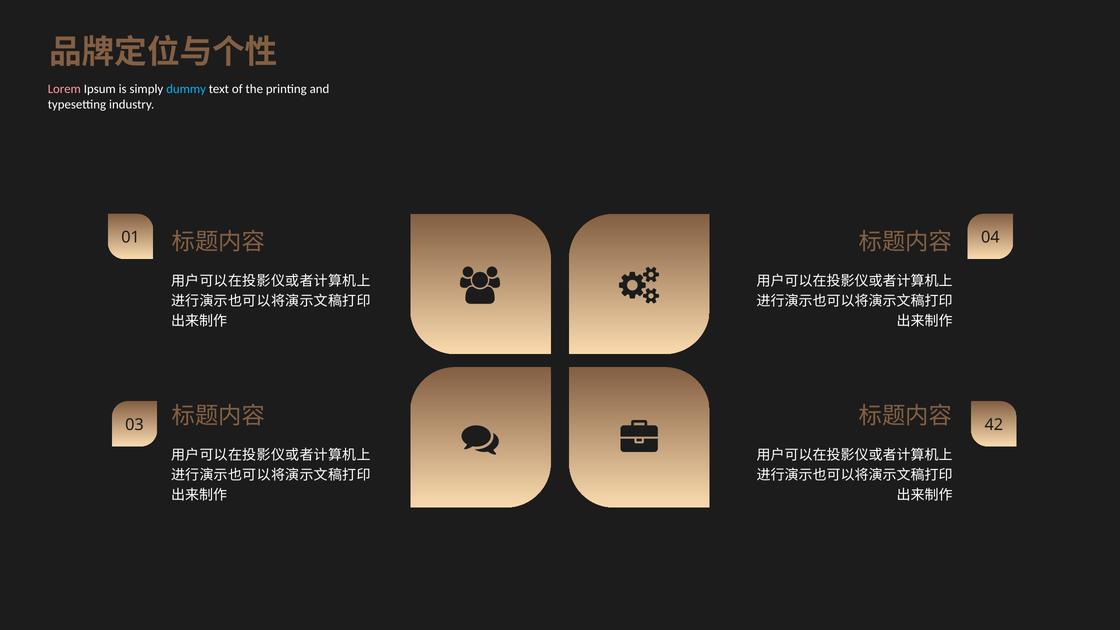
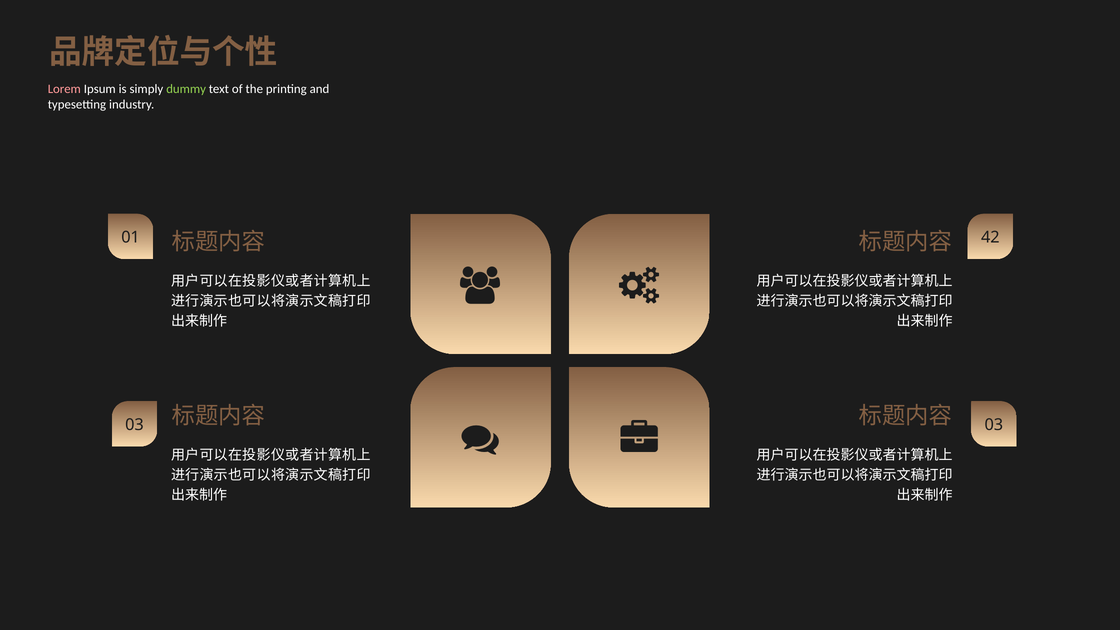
dummy colour: light blue -> light green
04: 04 -> 42
03 42: 42 -> 03
